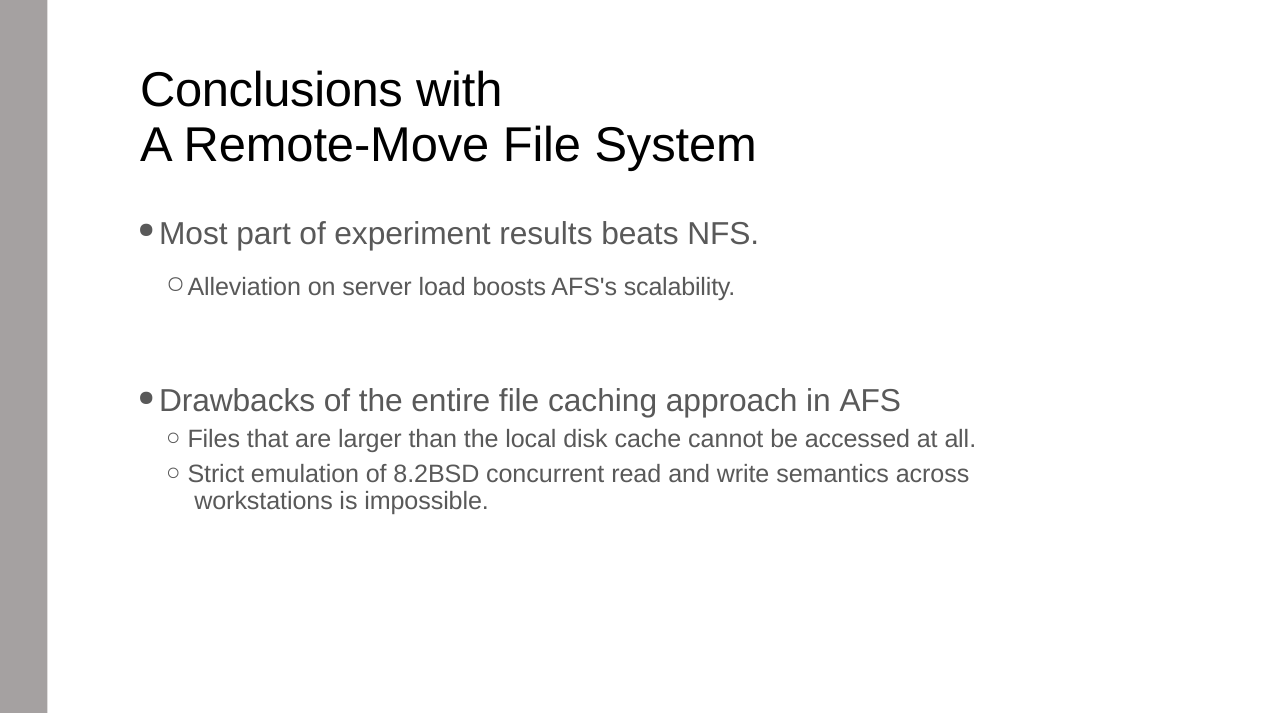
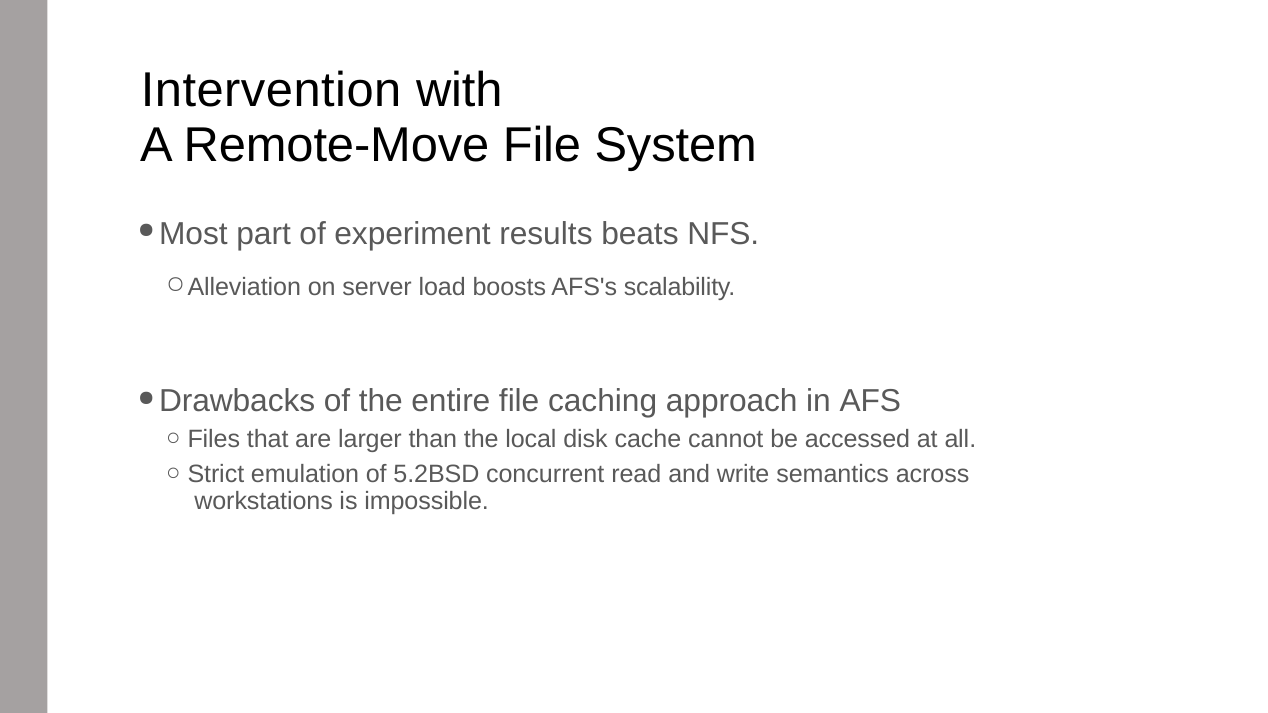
Conclusions: Conclusions -> Intervention
8.2BSD: 8.2BSD -> 5.2BSD
